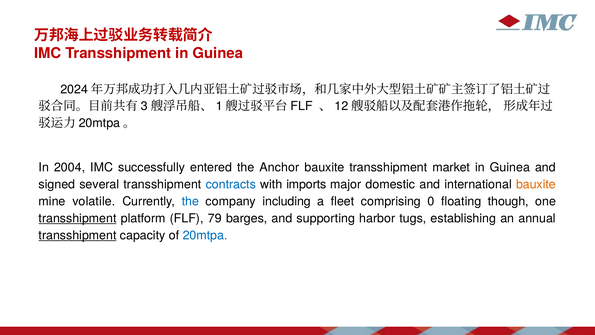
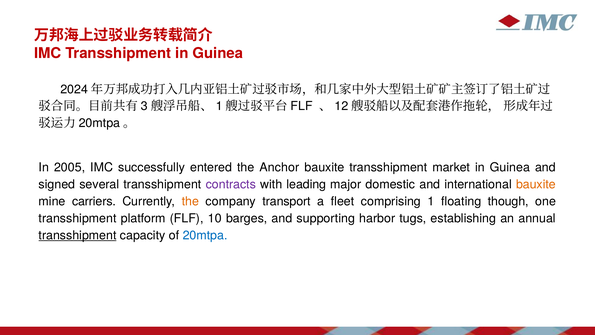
2004: 2004 -> 2005
contracts colour: blue -> purple
imports: imports -> leading
volatile: volatile -> carriers
the at (190, 201) colour: blue -> orange
including: including -> transport
0: 0 -> 1
transshipment at (78, 218) underline: present -> none
79: 79 -> 10
